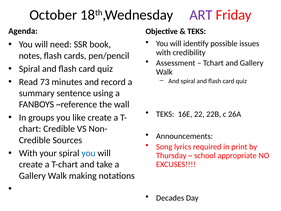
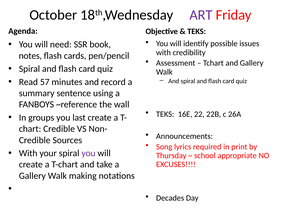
73: 73 -> 57
like: like -> last
you at (88, 153) colour: blue -> purple
